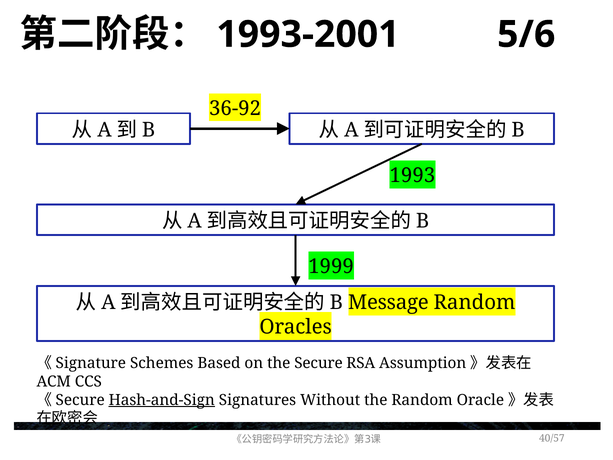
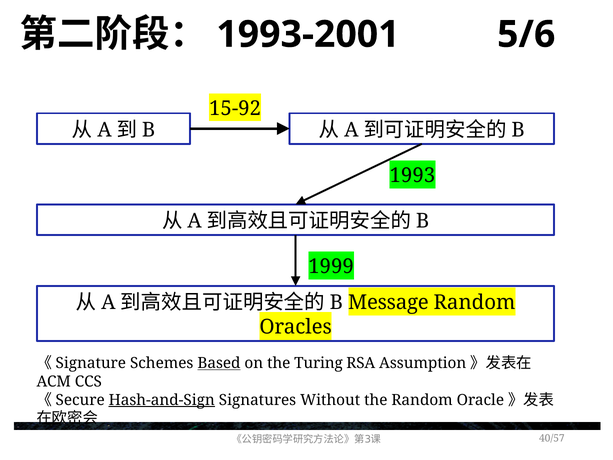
36-92: 36-92 -> 15-92
Based underline: none -> present
Secure: Secure -> Turing
